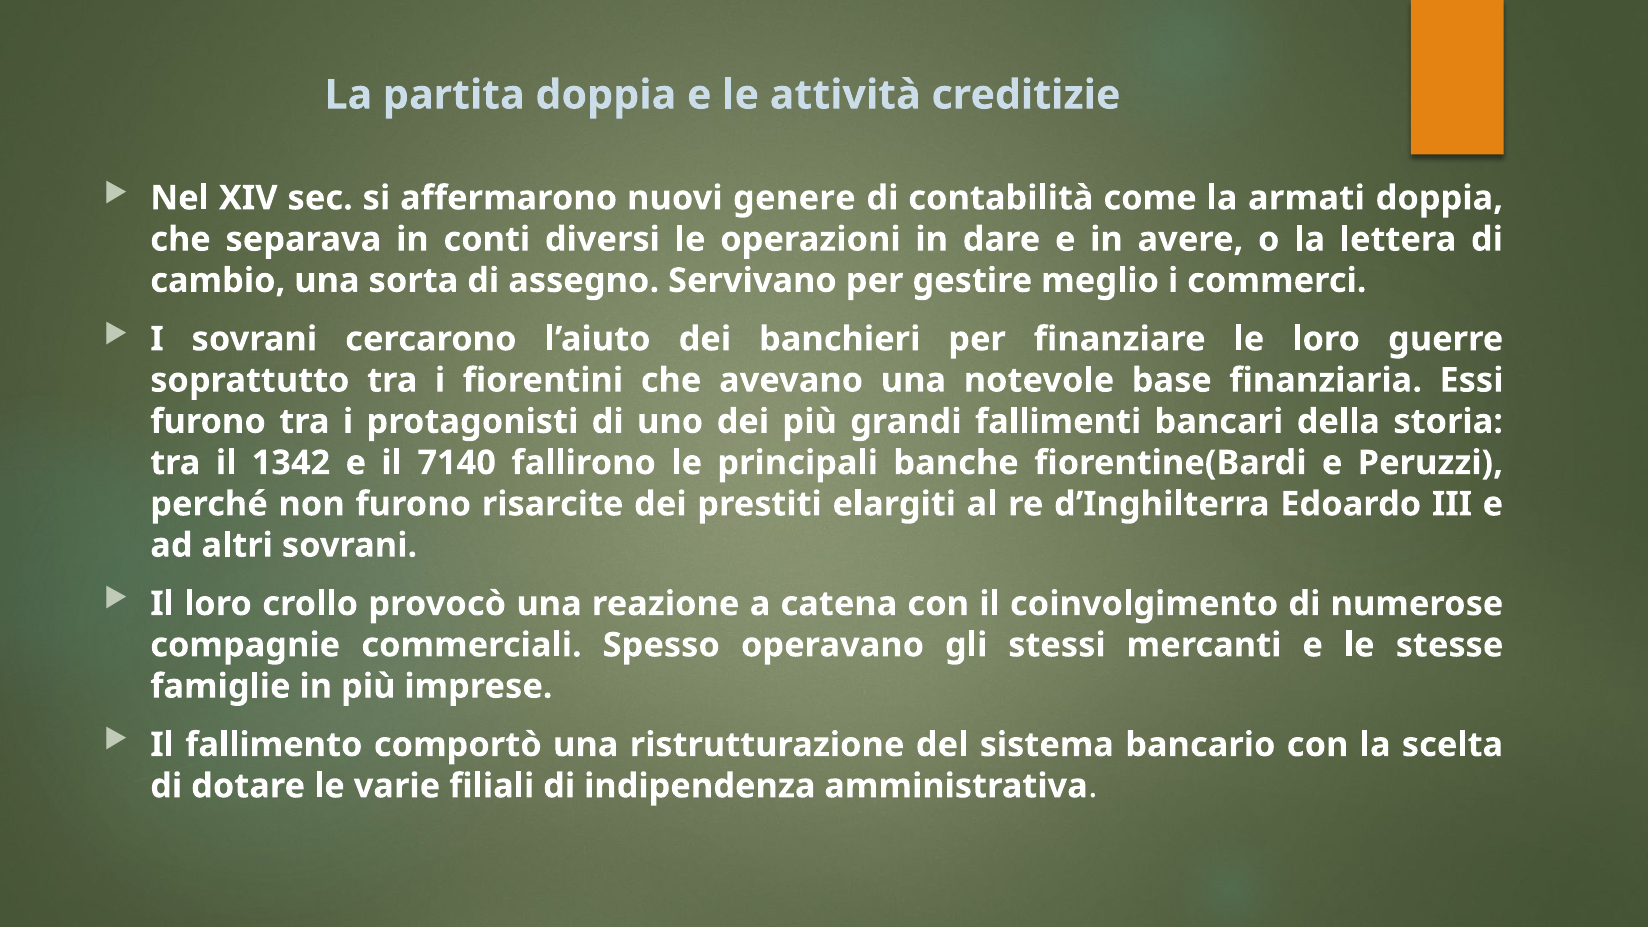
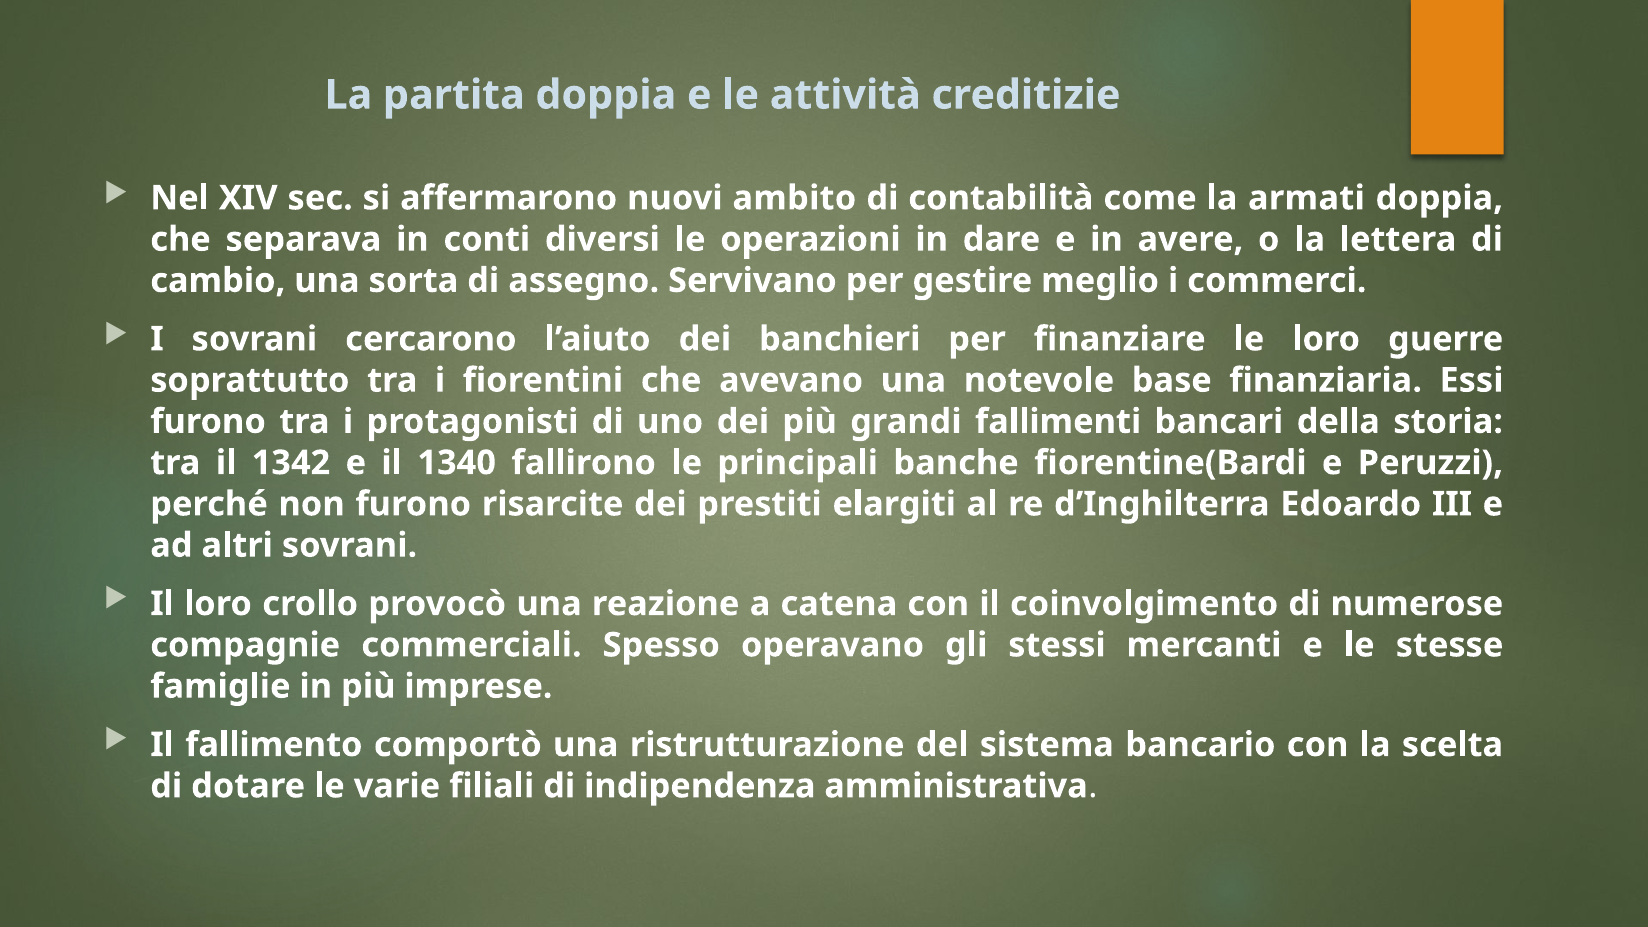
genere: genere -> ambito
7140: 7140 -> 1340
